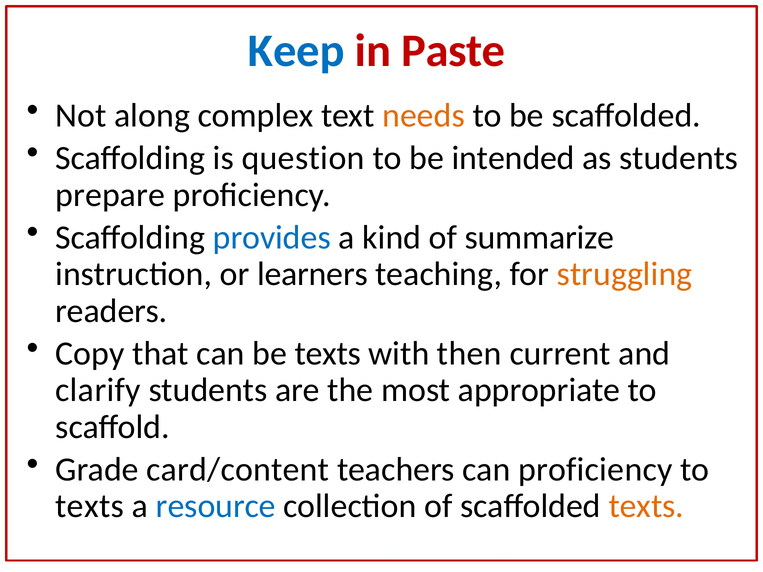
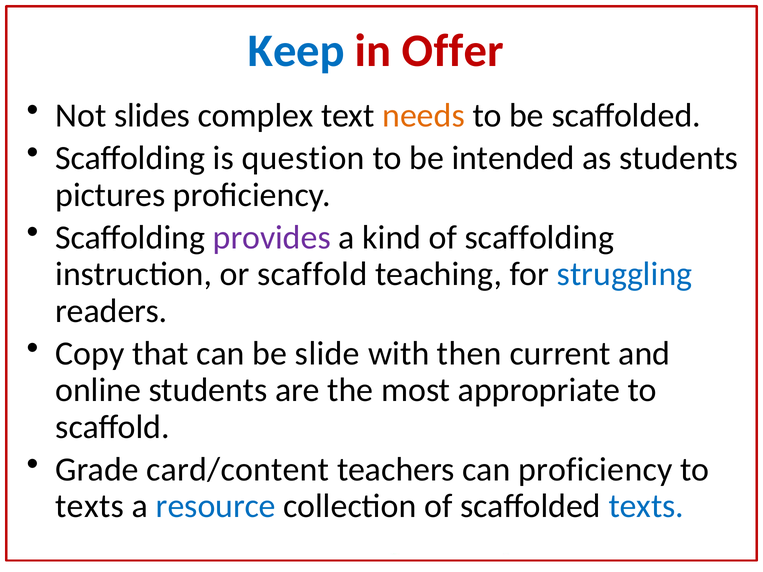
Paste: Paste -> Offer
along: along -> slides
prepare: prepare -> pictures
provides colour: blue -> purple
of summarize: summarize -> scaffolding
or learners: learners -> scaffold
struggling colour: orange -> blue
be texts: texts -> slide
clarify: clarify -> online
texts at (646, 506) colour: orange -> blue
